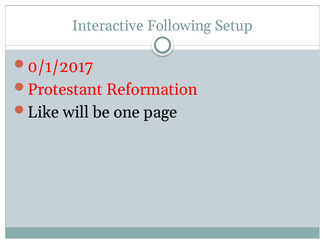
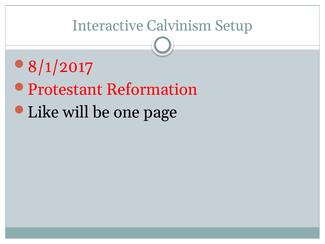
Following: Following -> Calvinism
0/1/2017: 0/1/2017 -> 8/1/2017
